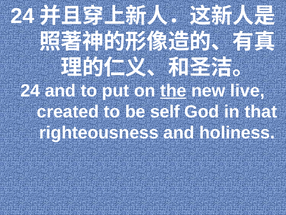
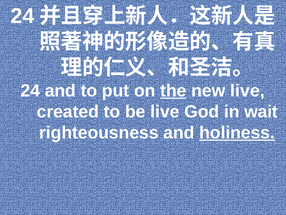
be self: self -> live
that: that -> wait
holiness underline: none -> present
